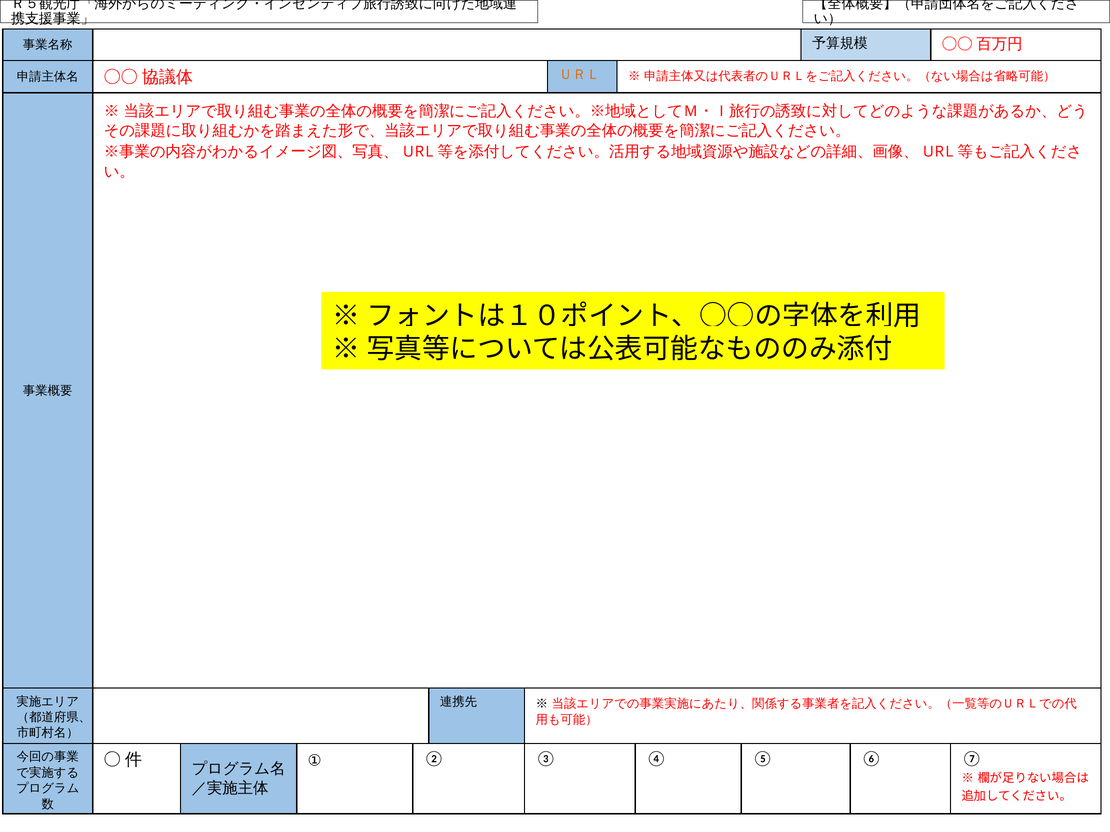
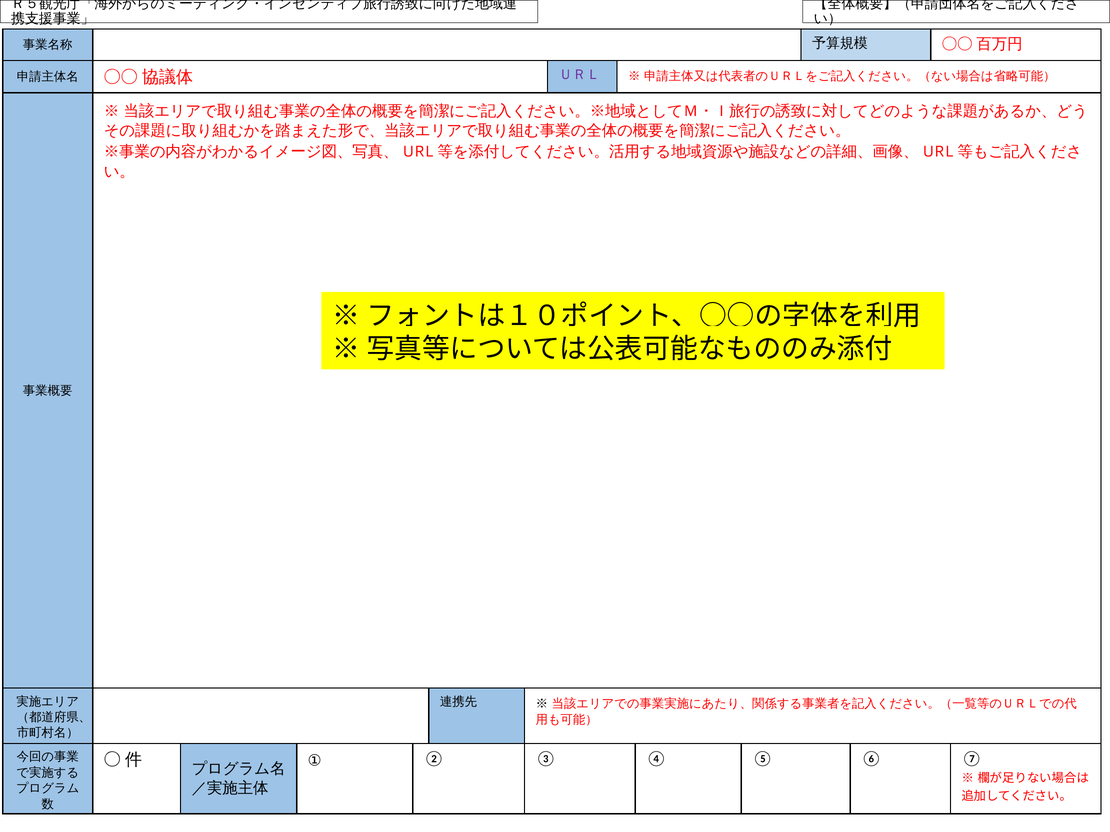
ＵＲＬ colour: orange -> purple
